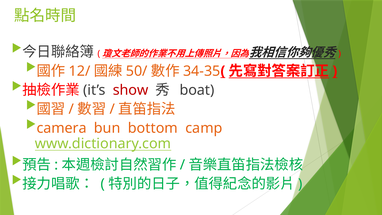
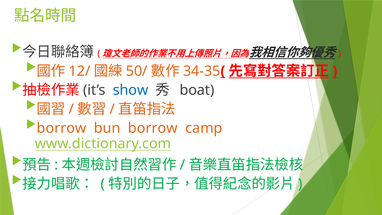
show colour: red -> blue
camera at (62, 128): camera -> borrow
bun bottom: bottom -> borrow
